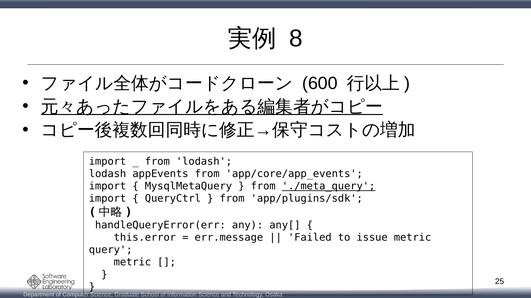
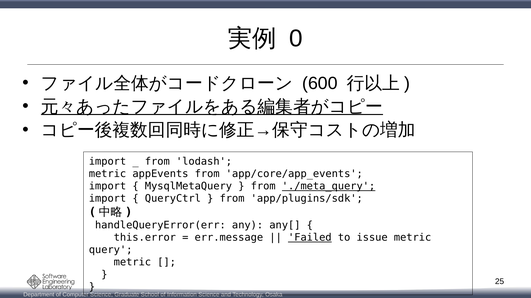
8: 8 -> 0
lodash at (108, 174): lodash -> metric
Failed underline: none -> present
